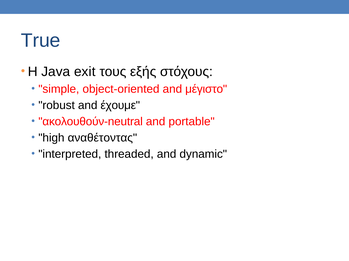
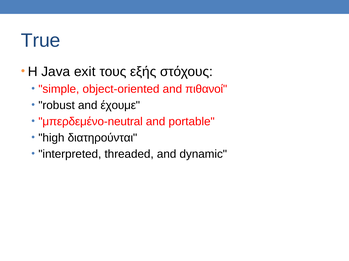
μέγιστο: μέγιστο -> πιθανοί
ακολουθούν-neutral: ακολουθούν-neutral -> μπερδεμένο-neutral
αναθέτοντας: αναθέτοντας -> διατηρούνται
